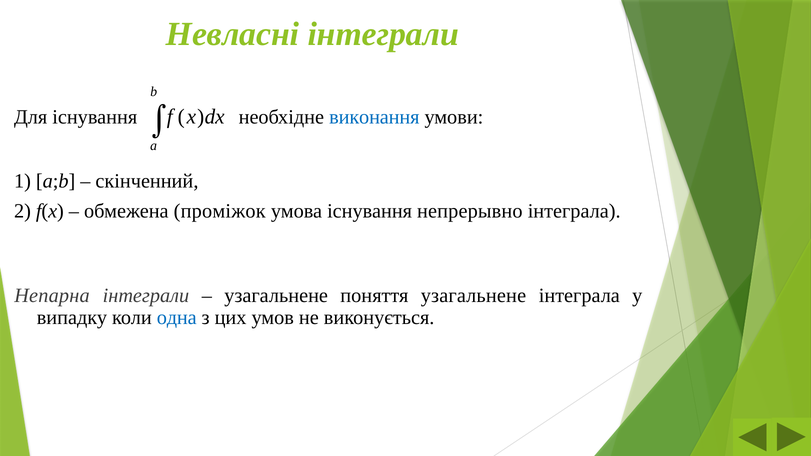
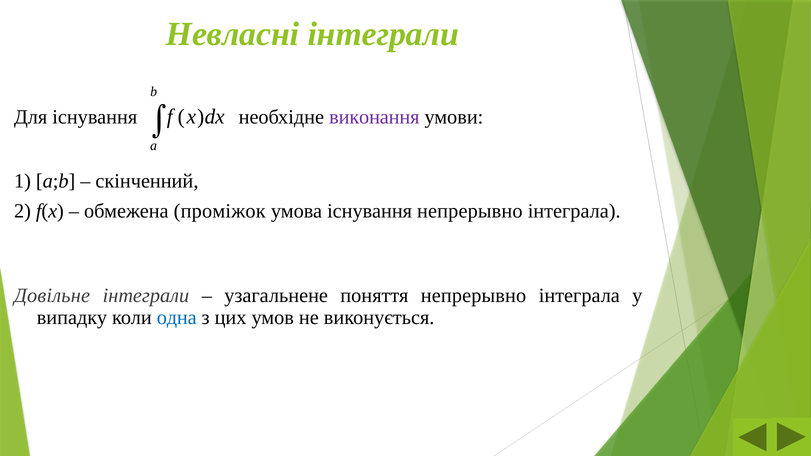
виконання colour: blue -> purple
Непарна: Непарна -> Довільне
поняття узагальнене: узагальнене -> непрерывно
